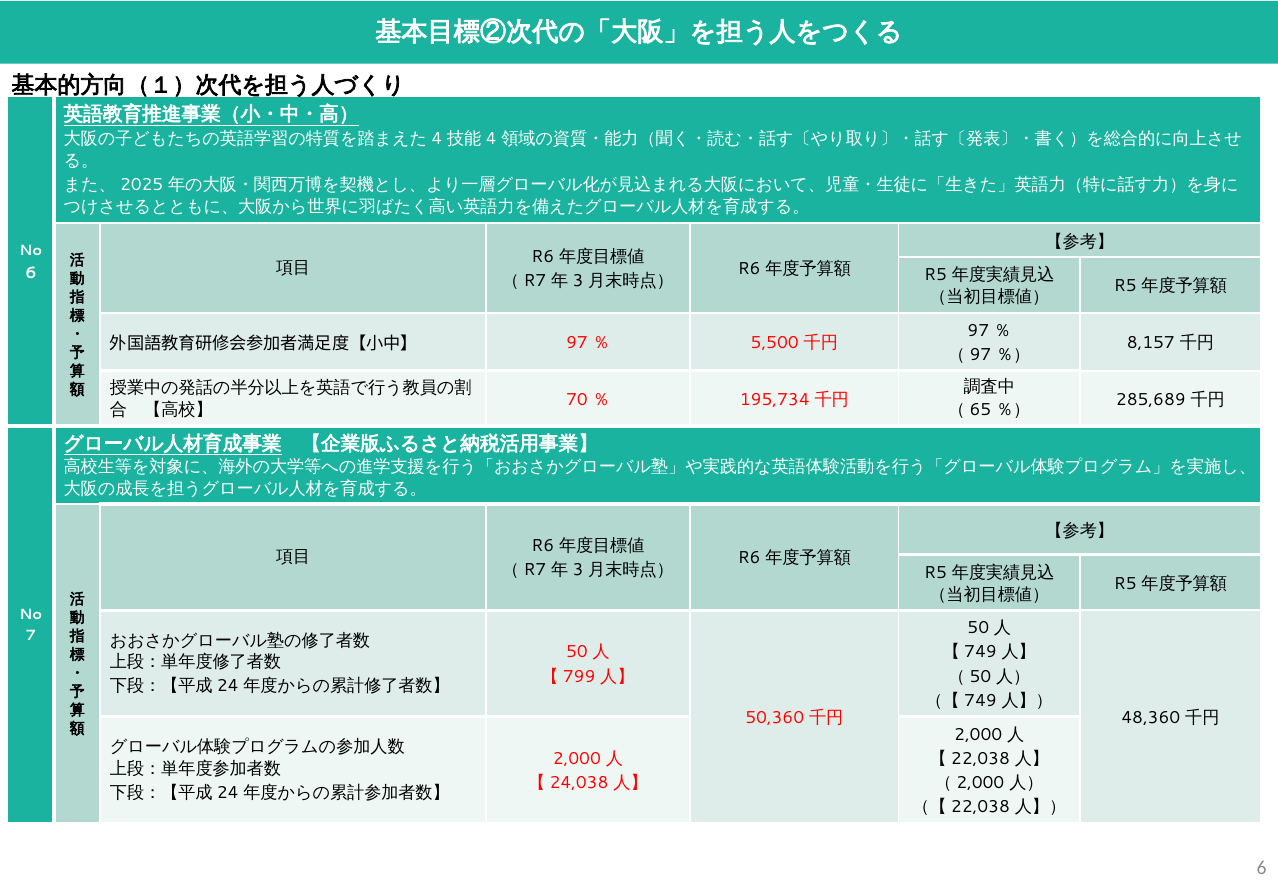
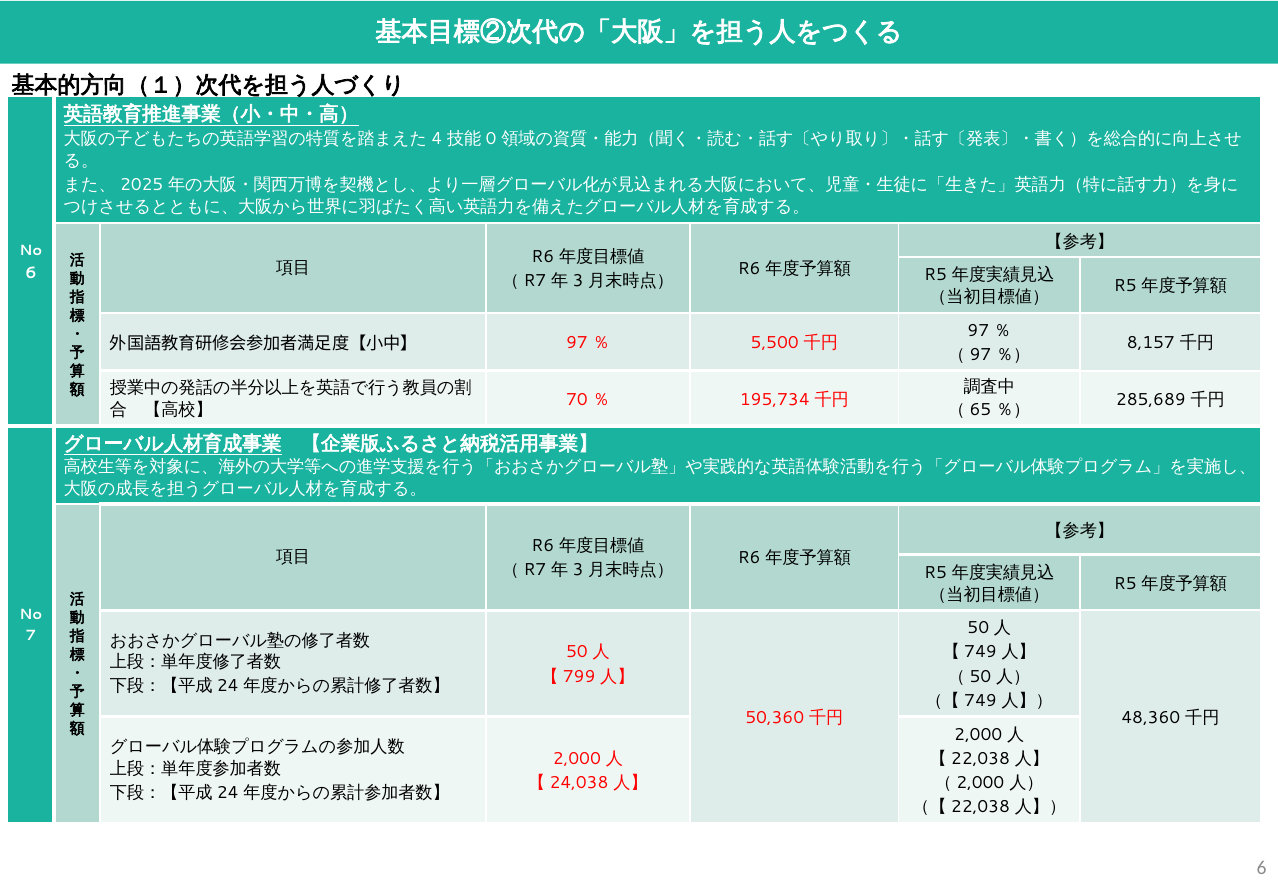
4: 4 -> 0
